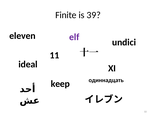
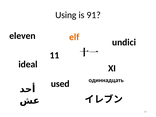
Finite: Finite -> Using
39: 39 -> 91
elf colour: purple -> orange
keep: keep -> used
